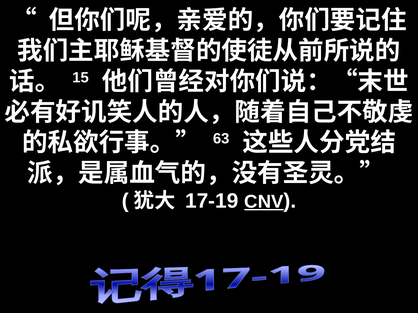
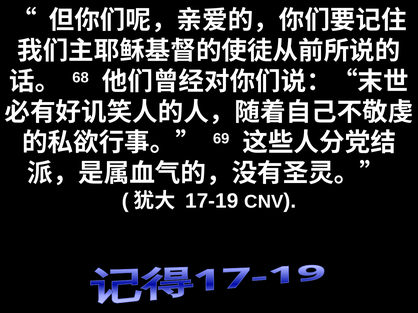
15: 15 -> 68
63: 63 -> 69
CNV underline: present -> none
